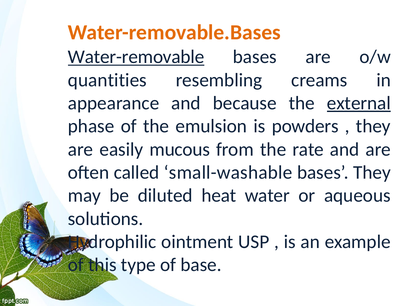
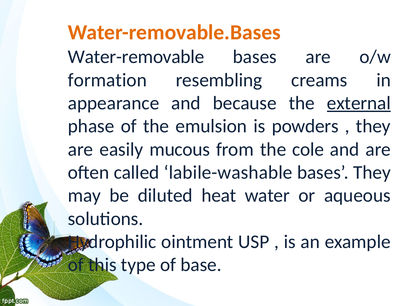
Water-removable underline: present -> none
quantities: quantities -> formation
rate: rate -> cole
small-washable: small-washable -> labile-washable
